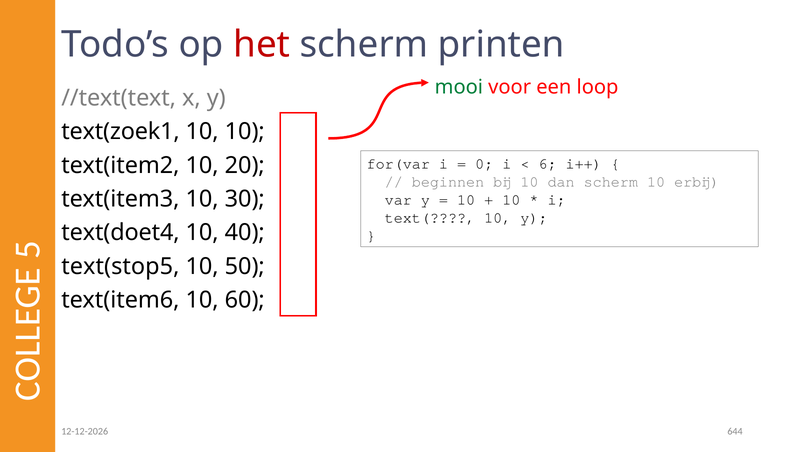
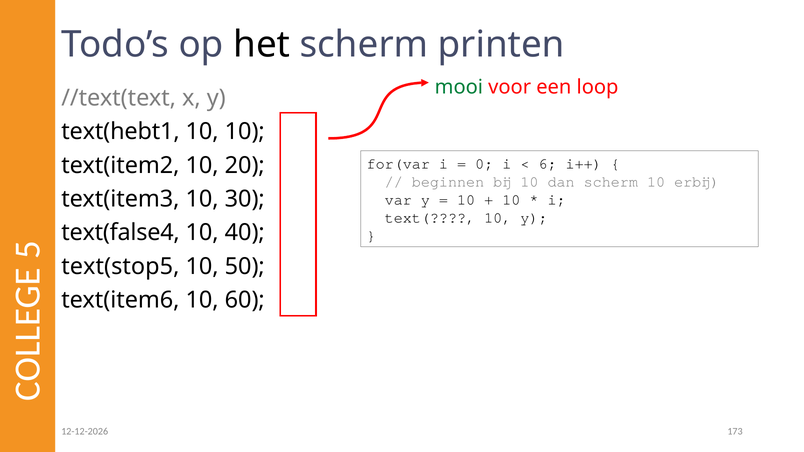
het colour: red -> black
text(zoek1: text(zoek1 -> text(hebt1
text(doet4: text(doet4 -> text(false4
644: 644 -> 173
